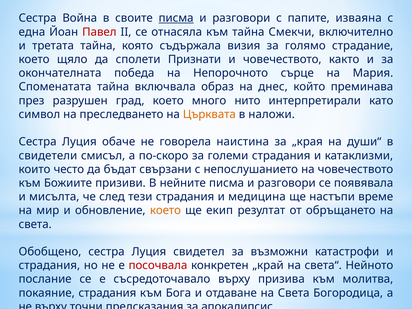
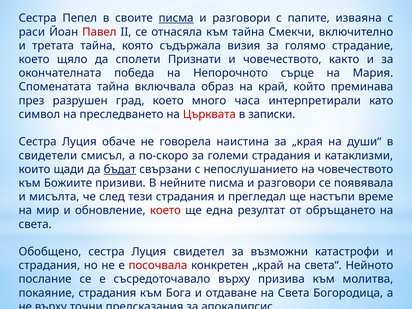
Война: Война -> Пепел
една: една -> раси
днес: днес -> край
нито: нито -> часа
Църквата colour: orange -> red
наложи: наложи -> записки
често: често -> щади
бъдат underline: none -> present
медицина: медицина -> прегледал
което at (165, 211) colour: orange -> red
екип: екип -> една
